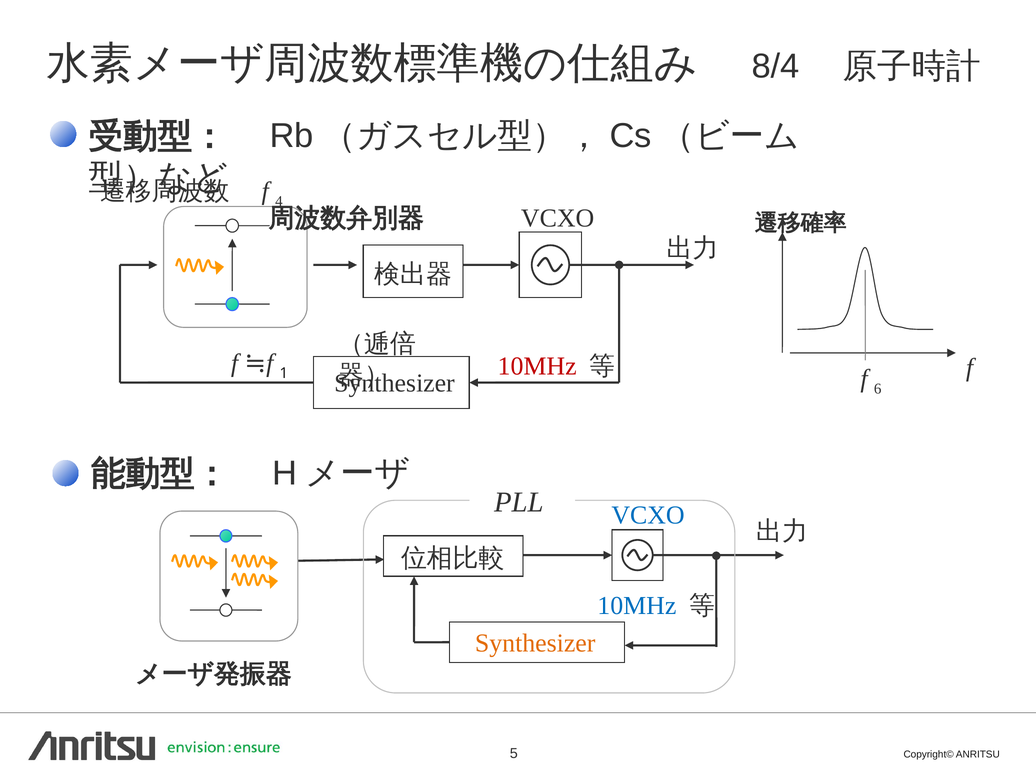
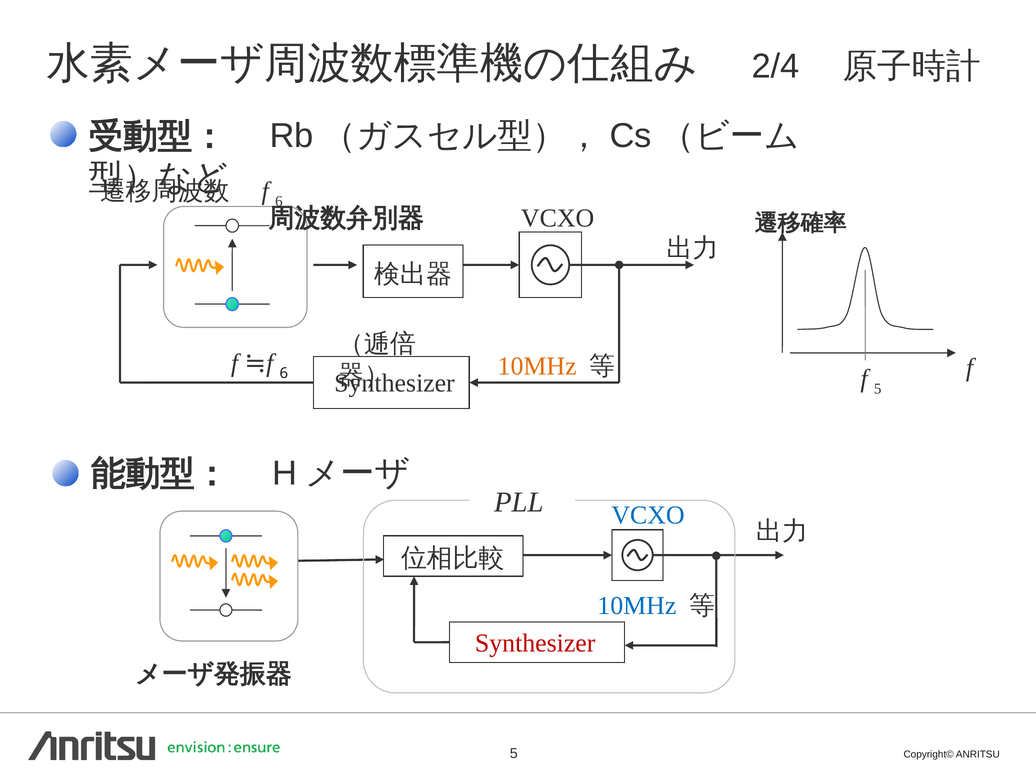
8/4: 8/4 -> 2/4
f 4: 4 -> 6
≒f 1: 1 -> 6
10MHz at (537, 366) colour: red -> orange
f 6: 6 -> 5
Synthesizer at (535, 643) colour: orange -> red
